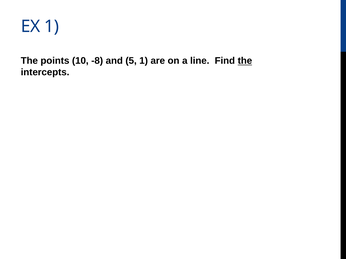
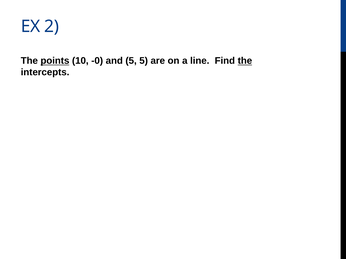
EX 1: 1 -> 2
points underline: none -> present
-8: -8 -> -0
5 1: 1 -> 5
